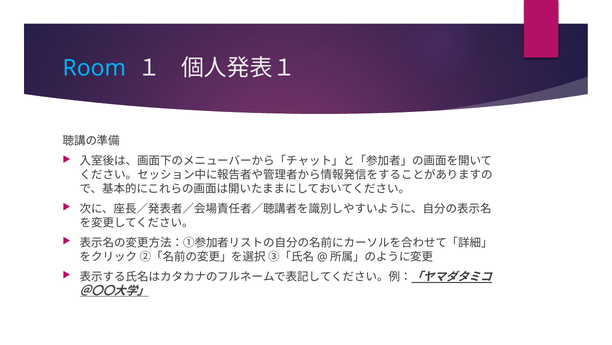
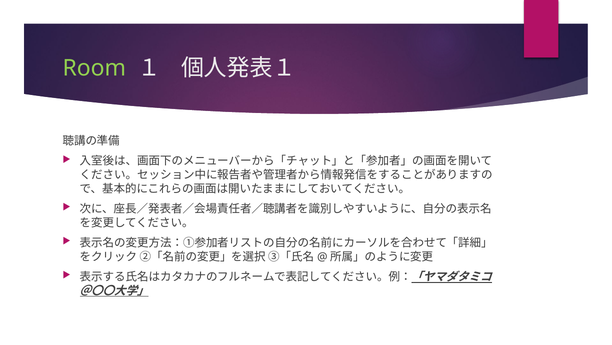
Room colour: light blue -> light green
